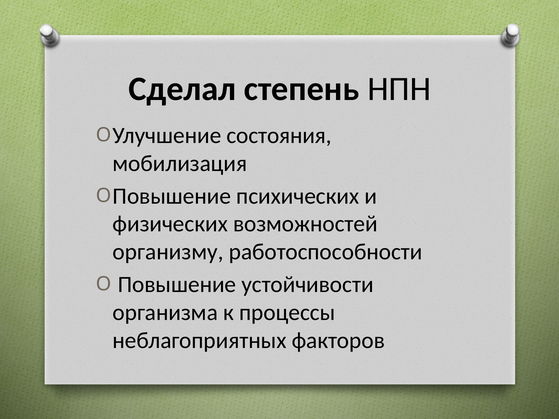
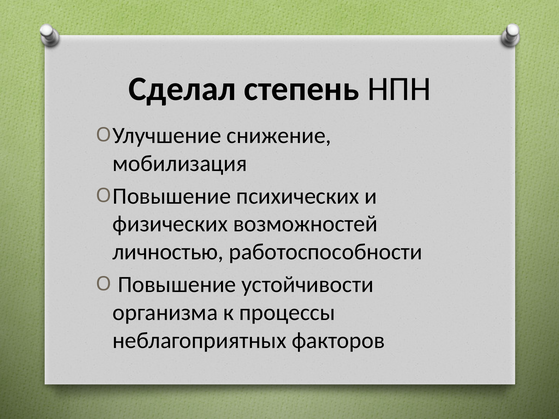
состояния: состояния -> снижение
организму: организму -> личностью
